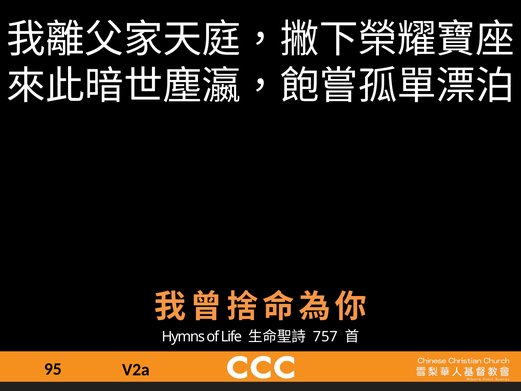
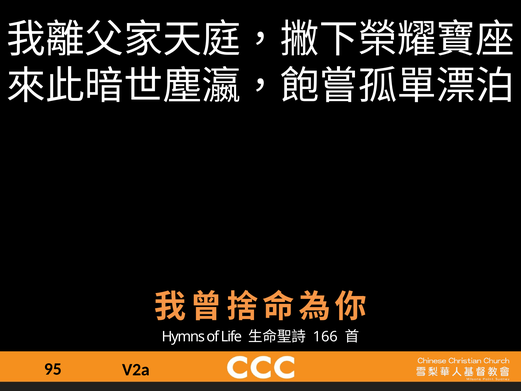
757: 757 -> 166
